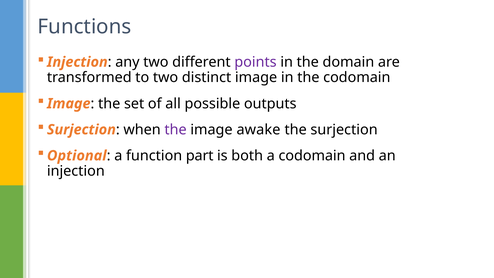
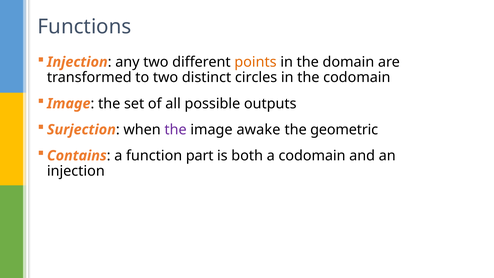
points colour: purple -> orange
distinct image: image -> circles
the surjection: surjection -> geometric
Optional: Optional -> Contains
